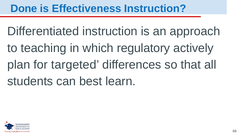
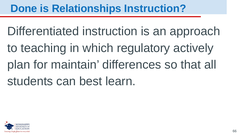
Effectiveness: Effectiveness -> Relationships
targeted: targeted -> maintain
